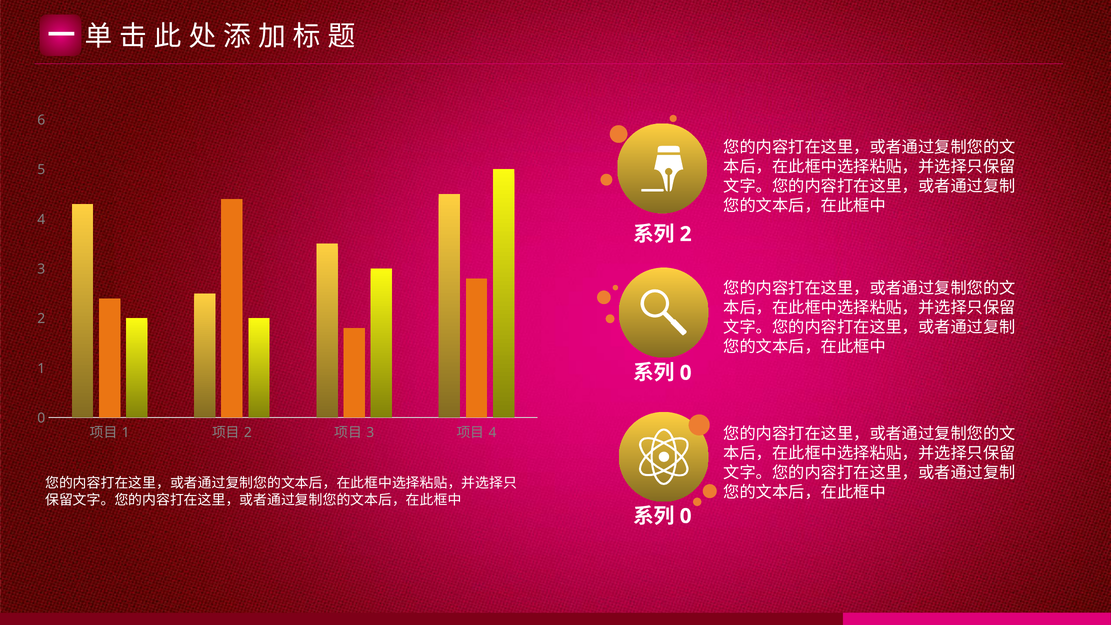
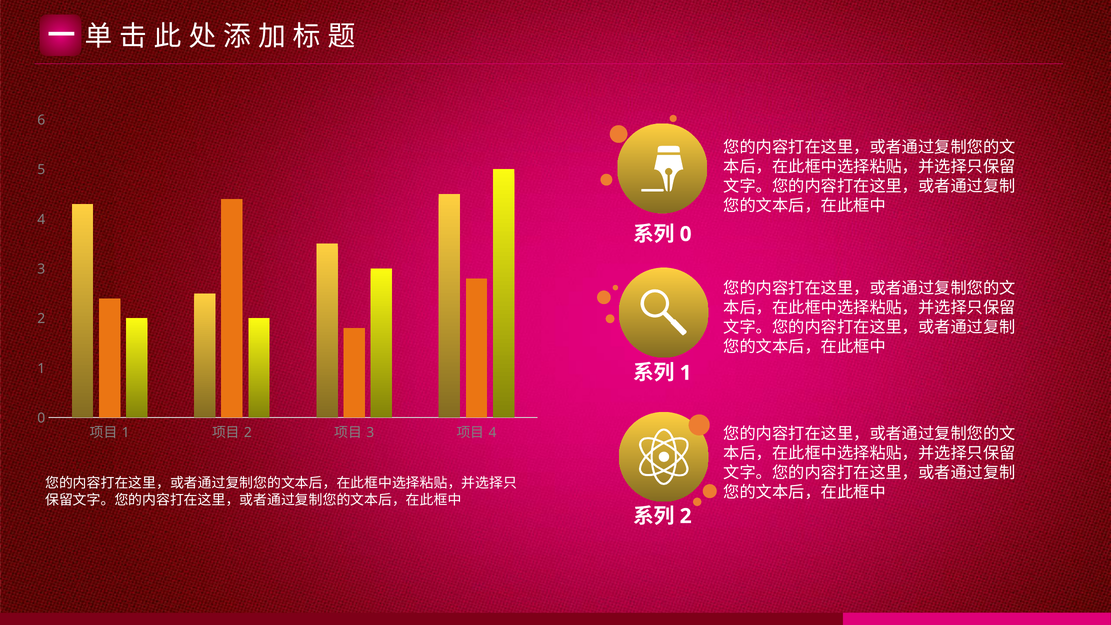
2 at (686, 234): 2 -> 0
0 at (686, 373): 0 -> 1
0 at (686, 516): 0 -> 2
